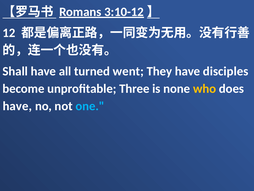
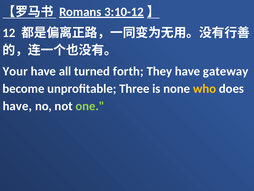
Shall: Shall -> Your
went: went -> forth
disciples: disciples -> gateway
one colour: light blue -> light green
